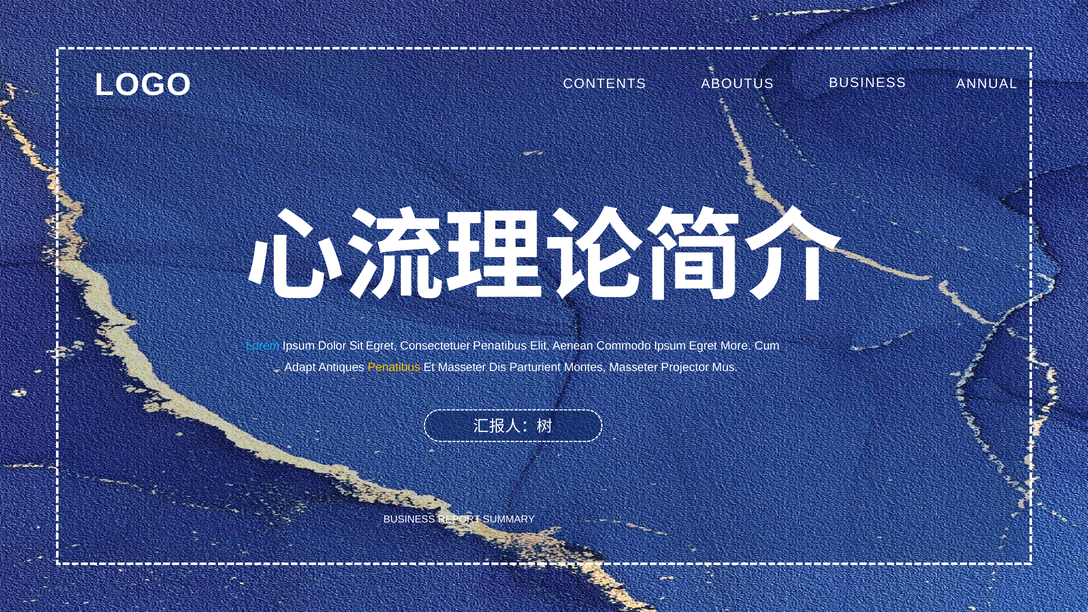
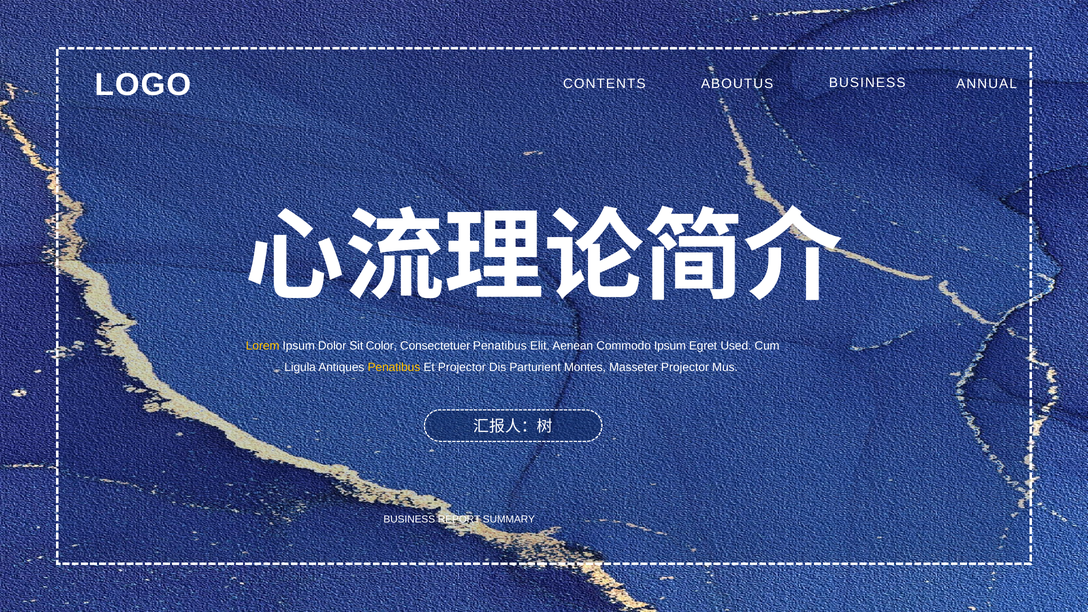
Lorem colour: light blue -> yellow
Sit Egret: Egret -> Color
More: More -> Used
Adapt: Adapt -> Ligula
Et Masseter: Masseter -> Projector
